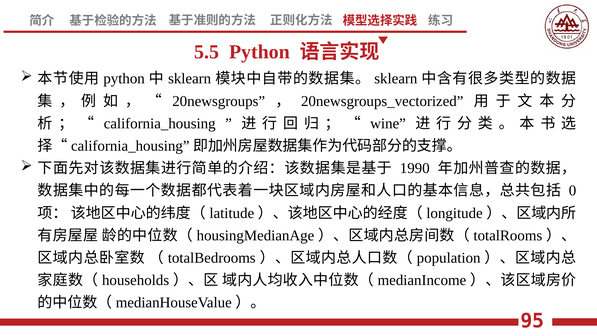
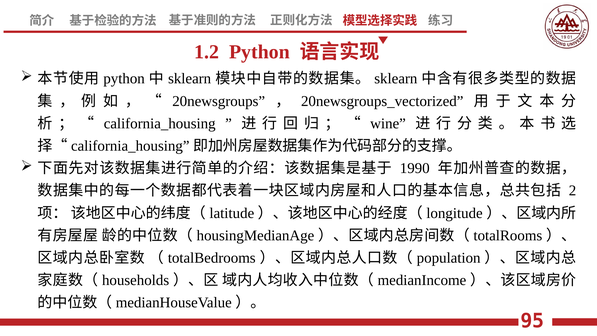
5.5: 5.5 -> 1.2
0: 0 -> 2
